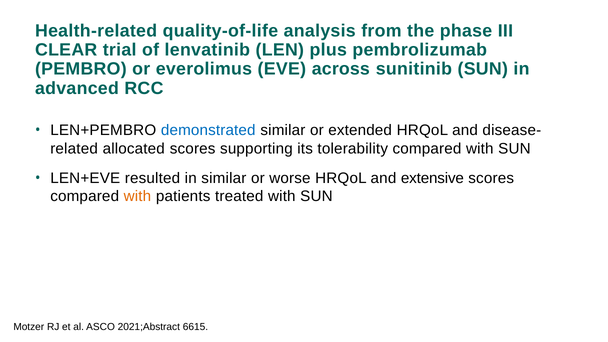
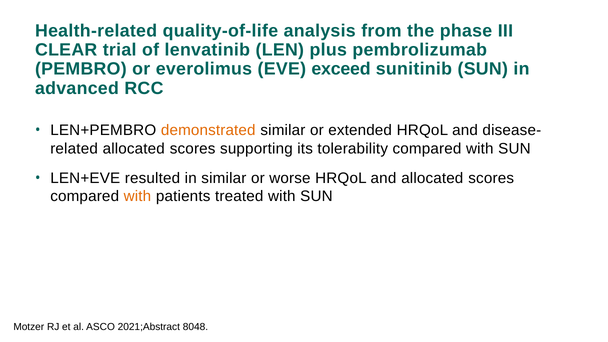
across: across -> exceed
demonstrated colour: blue -> orange
and extensive: extensive -> allocated
6615: 6615 -> 8048
